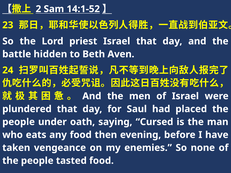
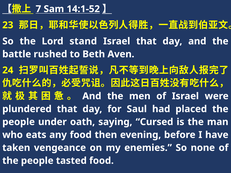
2: 2 -> 7
priest: priest -> stand
hidden: hidden -> rushed
